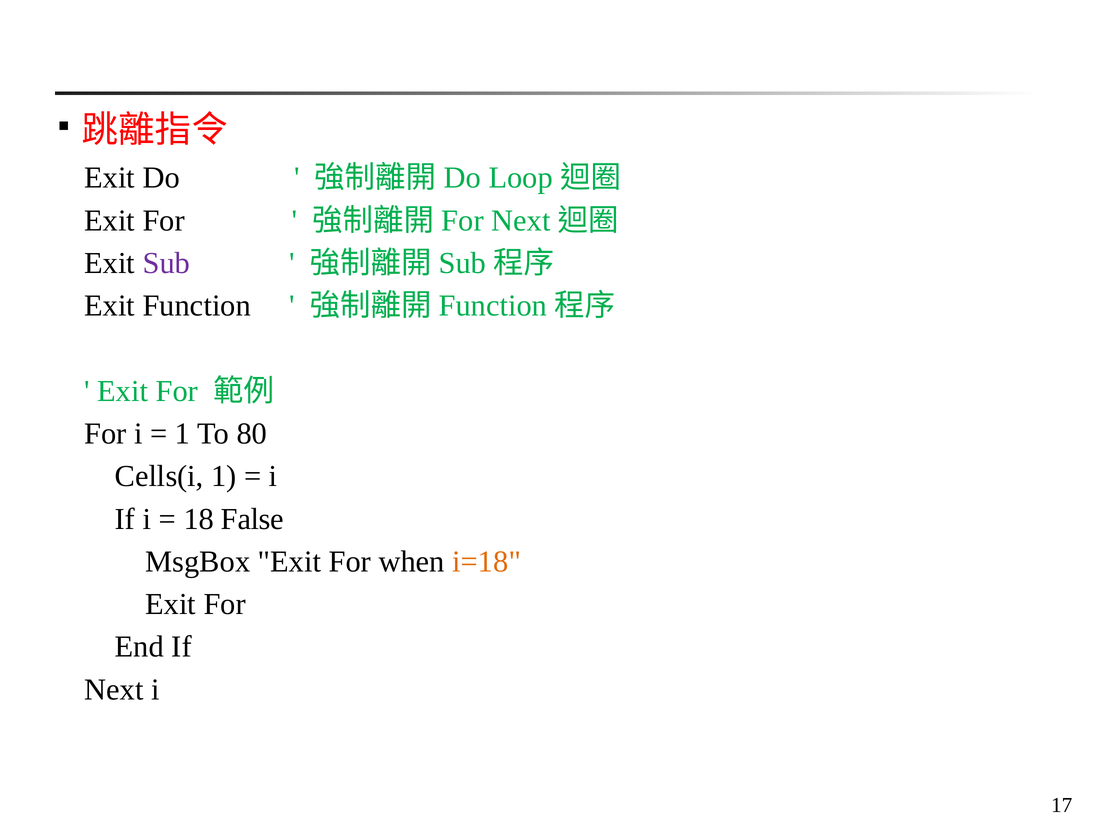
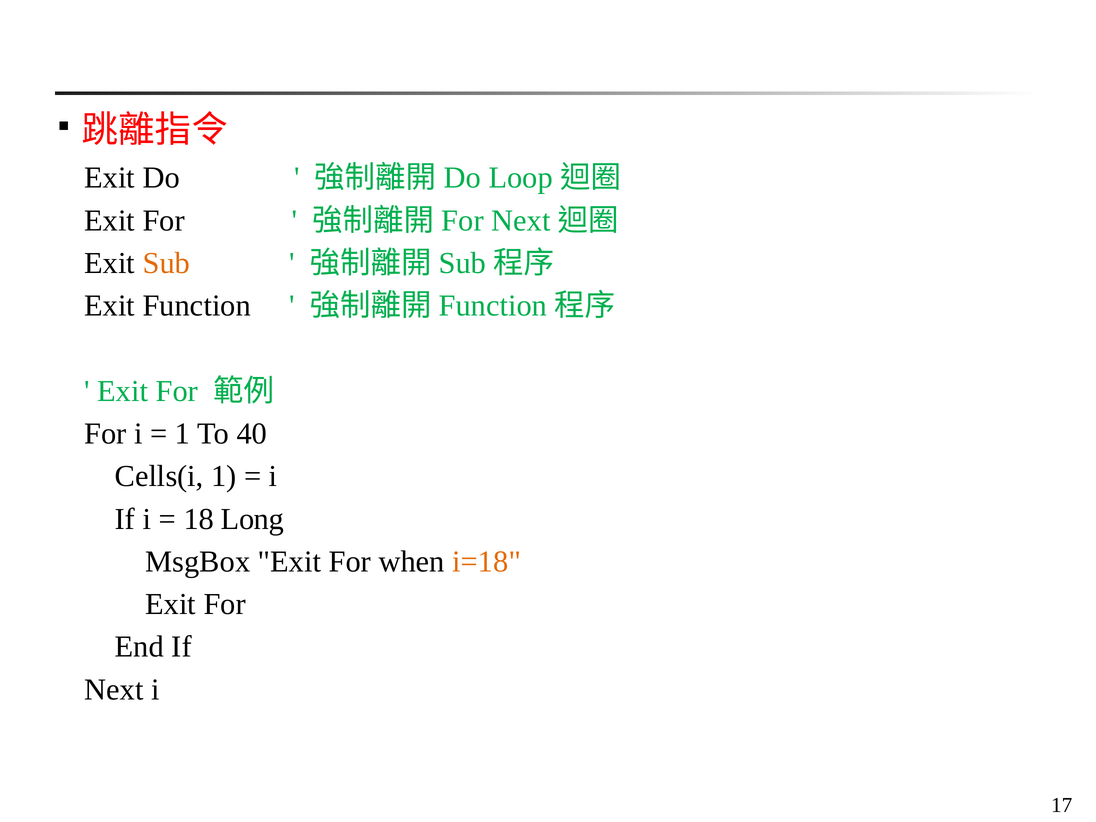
Sub colour: purple -> orange
80: 80 -> 40
False: False -> Long
